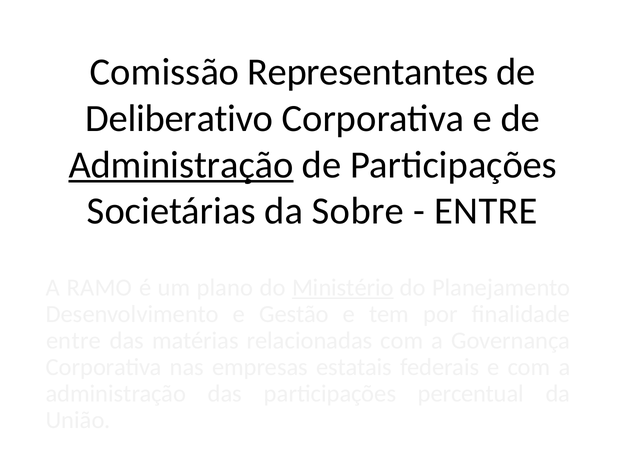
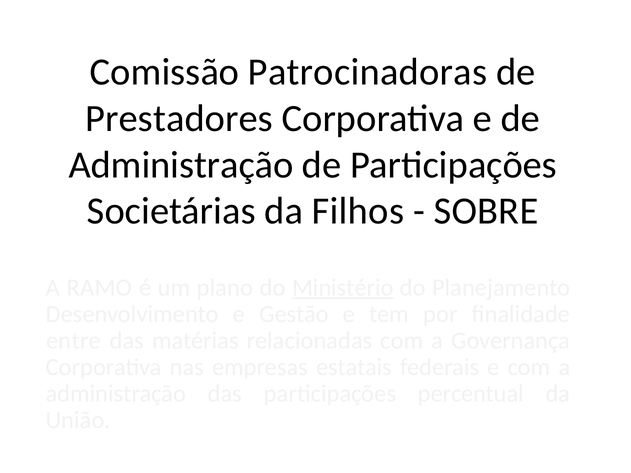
Representantes: Representantes -> Patrocinadoras
Deliberativo: Deliberativo -> Prestadores
Administração at (181, 165) underline: present -> none
Sobre: Sobre -> Filhos
ENTRE at (486, 211): ENTRE -> SOBRE
